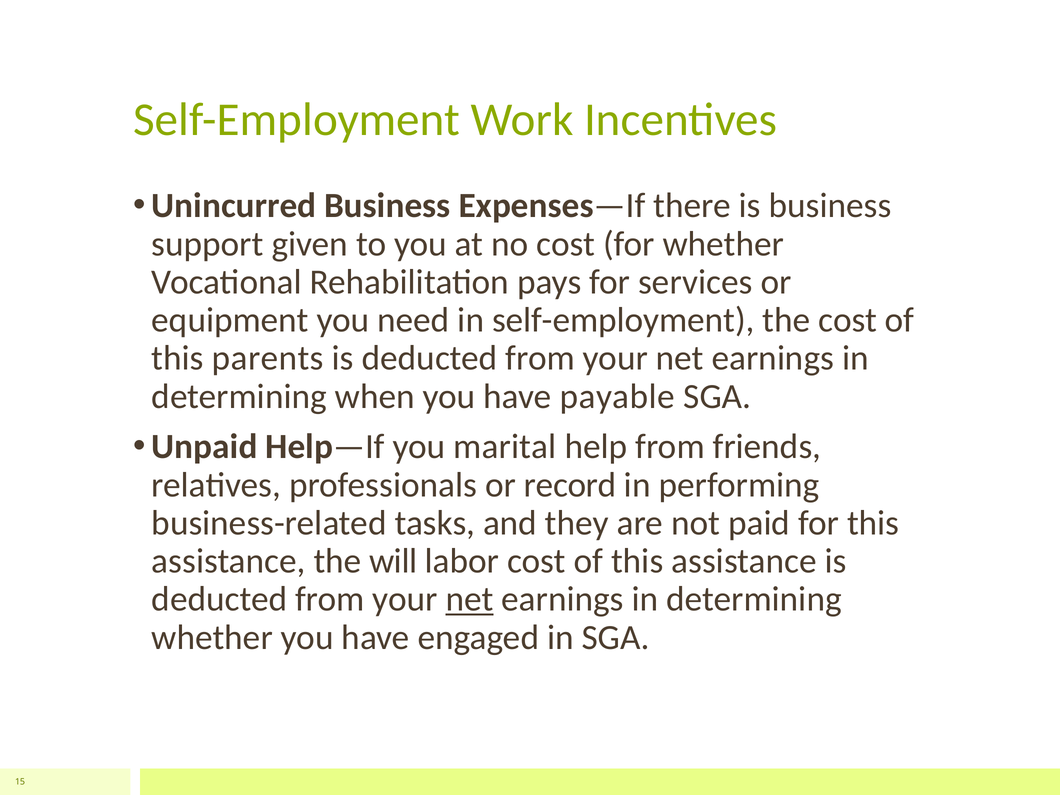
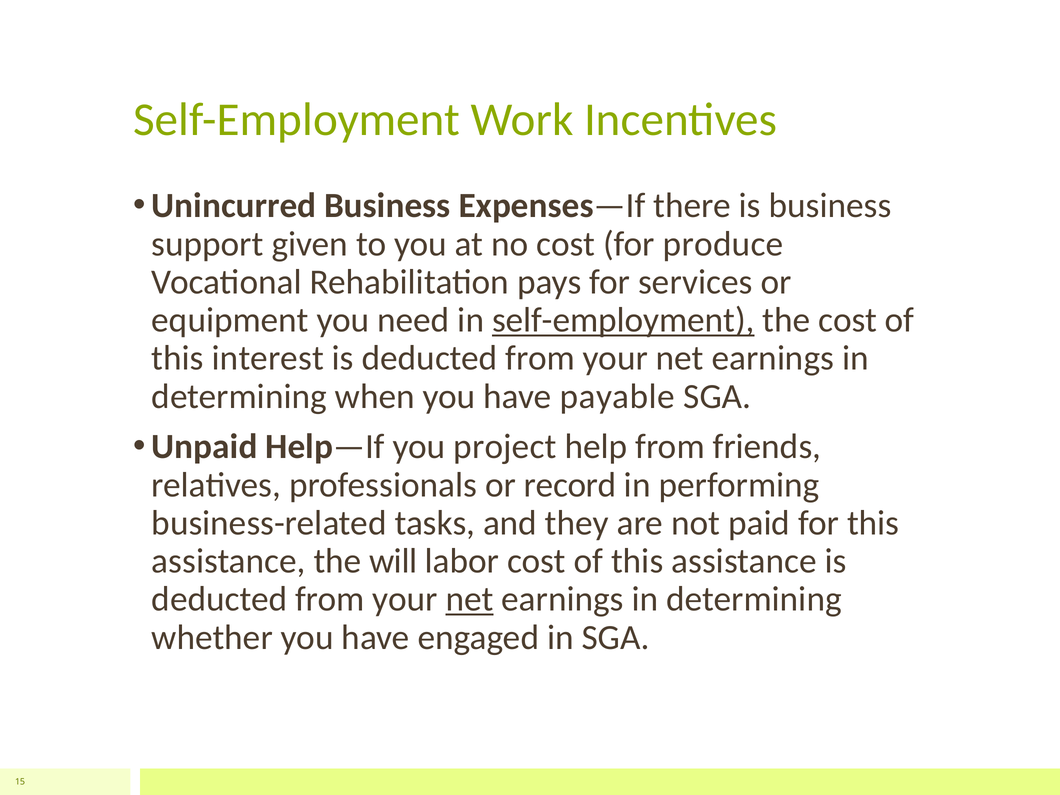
for whether: whether -> produce
self-employment at (623, 320) underline: none -> present
parents: parents -> interest
marital: marital -> project
